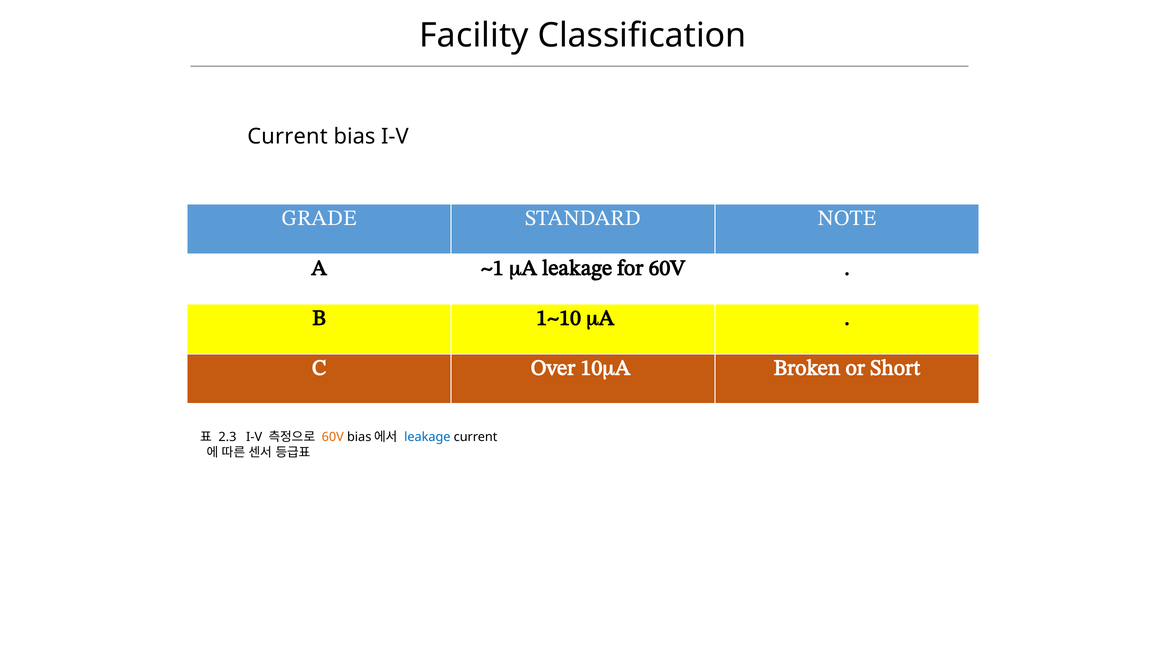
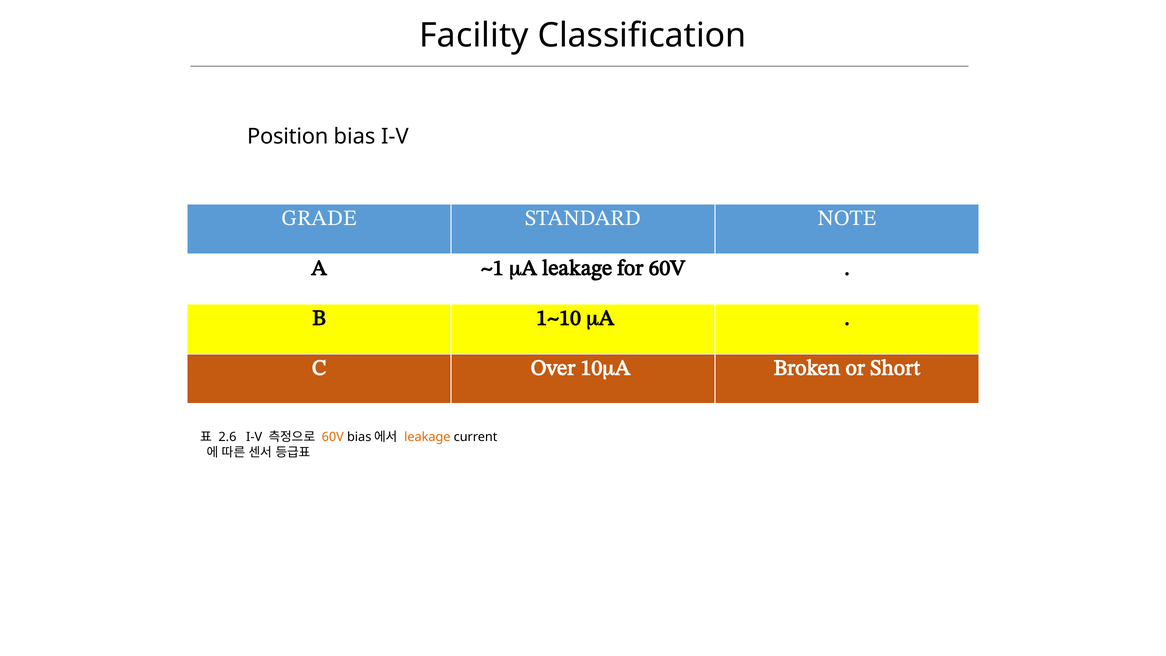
Current at (287, 137): Current -> Position
2.3: 2.3 -> 2.6
leakage at (427, 437) colour: blue -> orange
